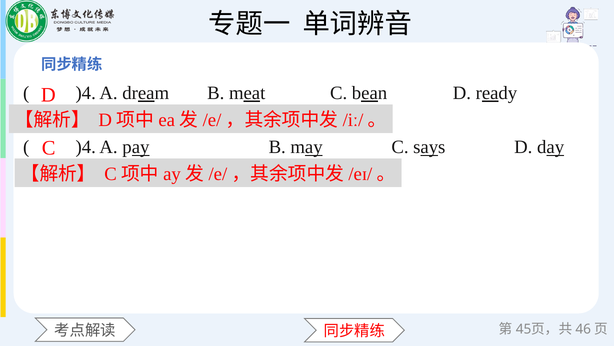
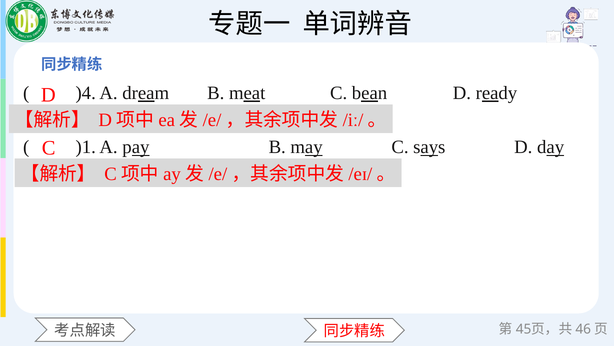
)4 at (86, 147): )4 -> )1
